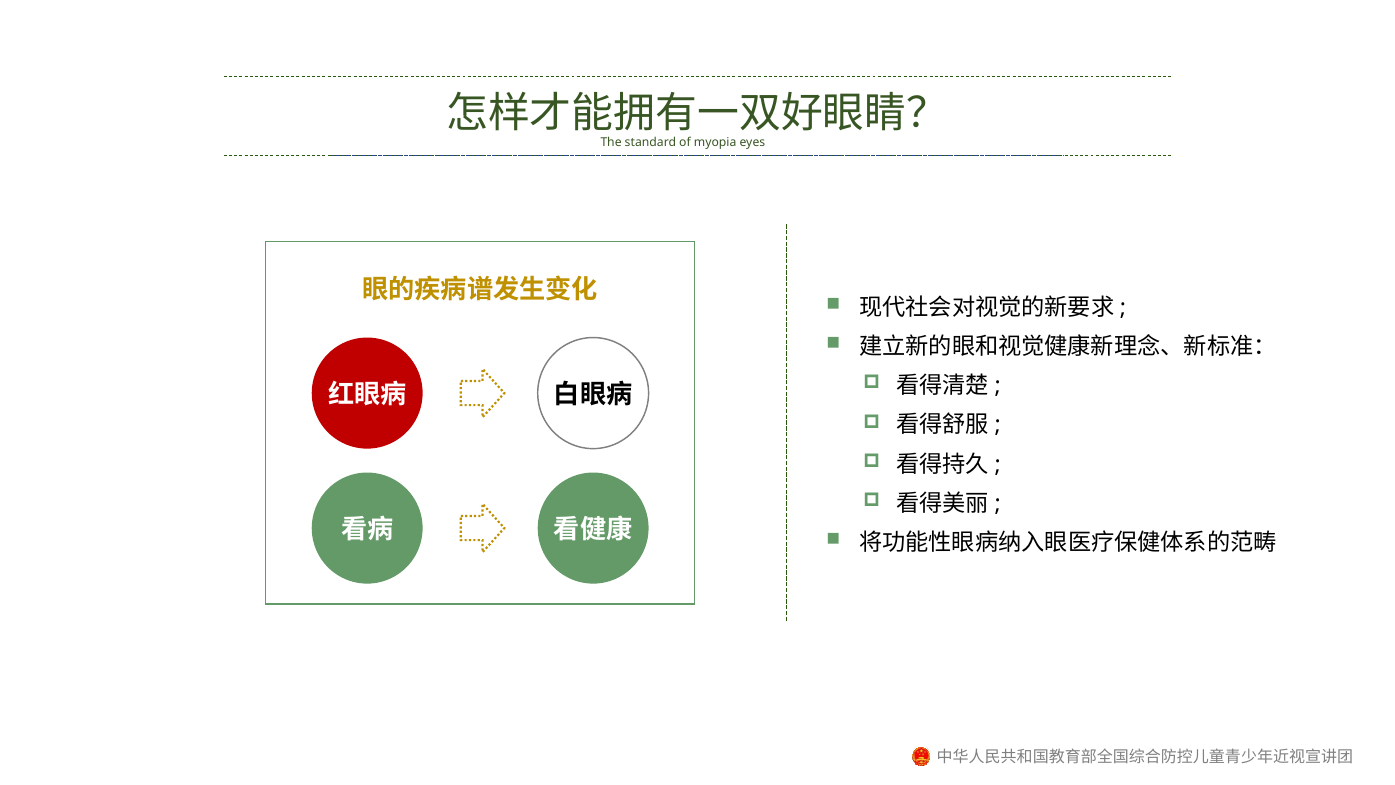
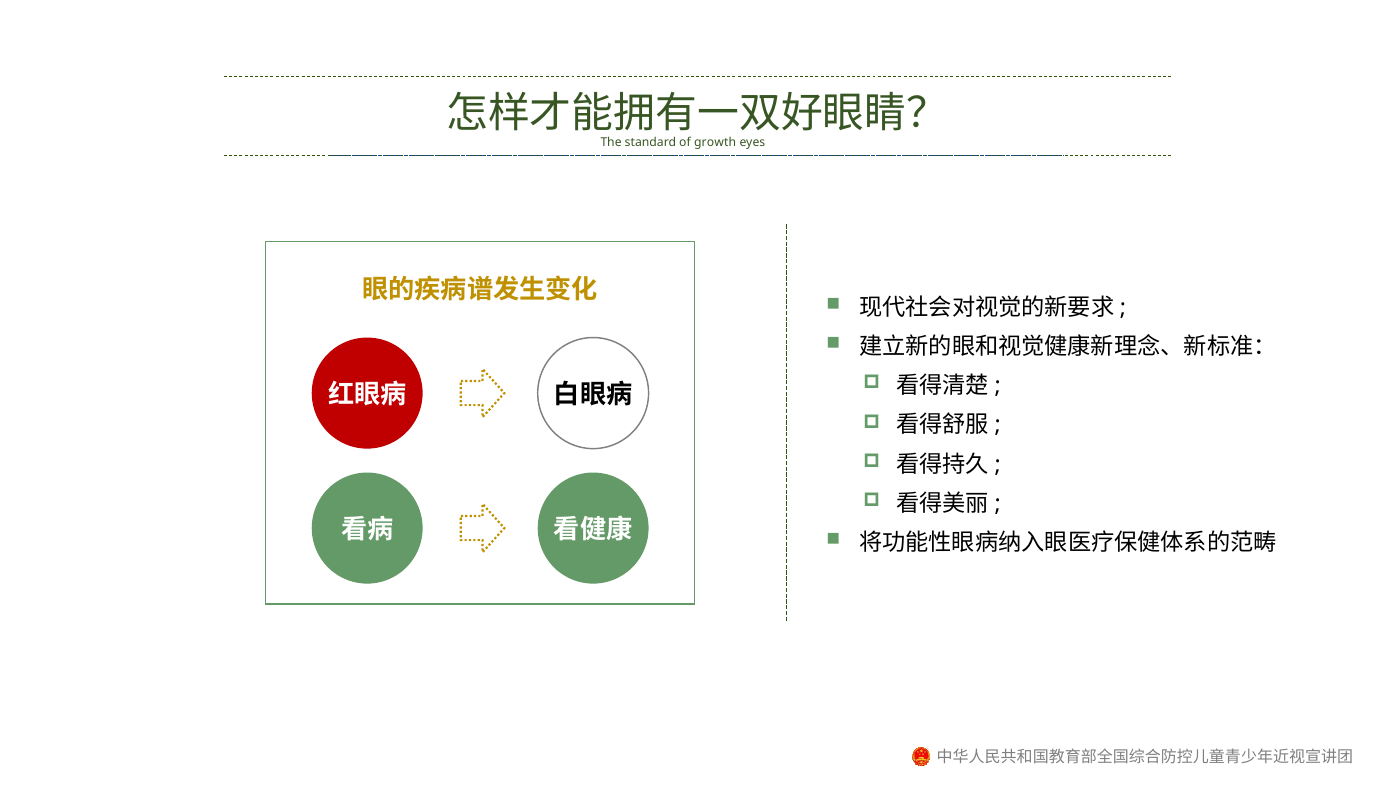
myopia: myopia -> growth
